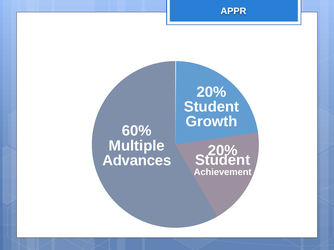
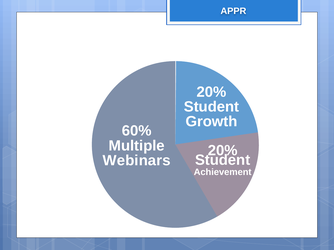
Advances: Advances -> Webinars
